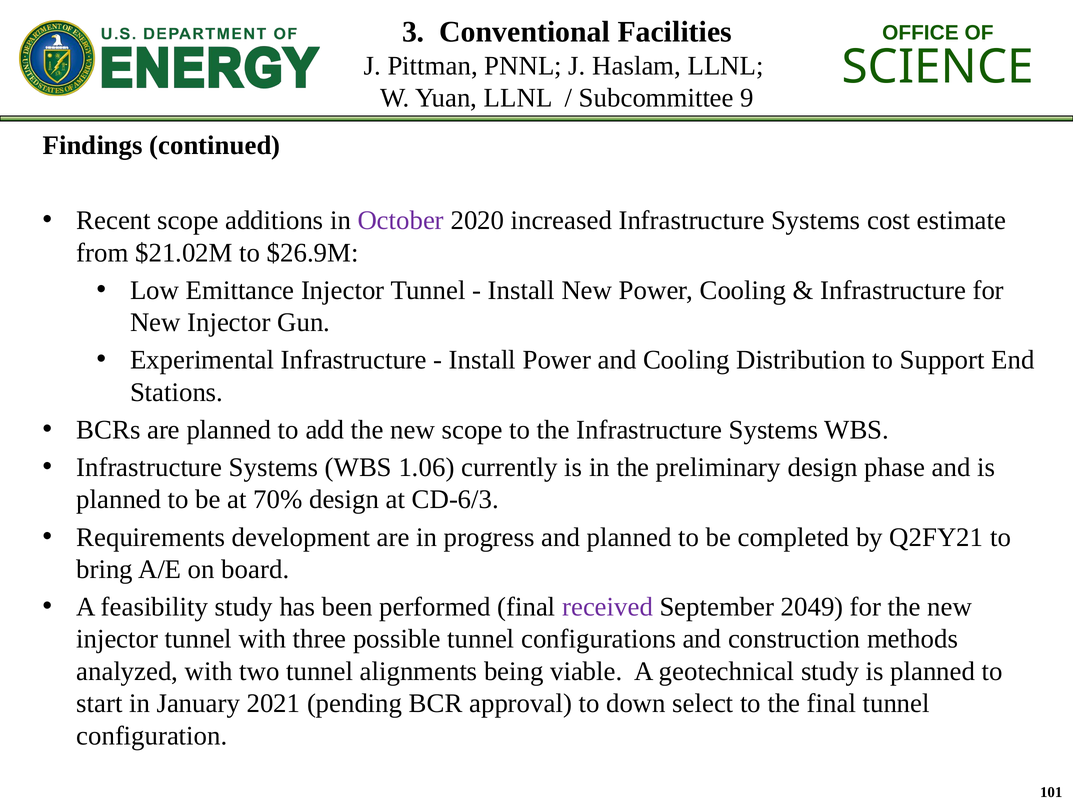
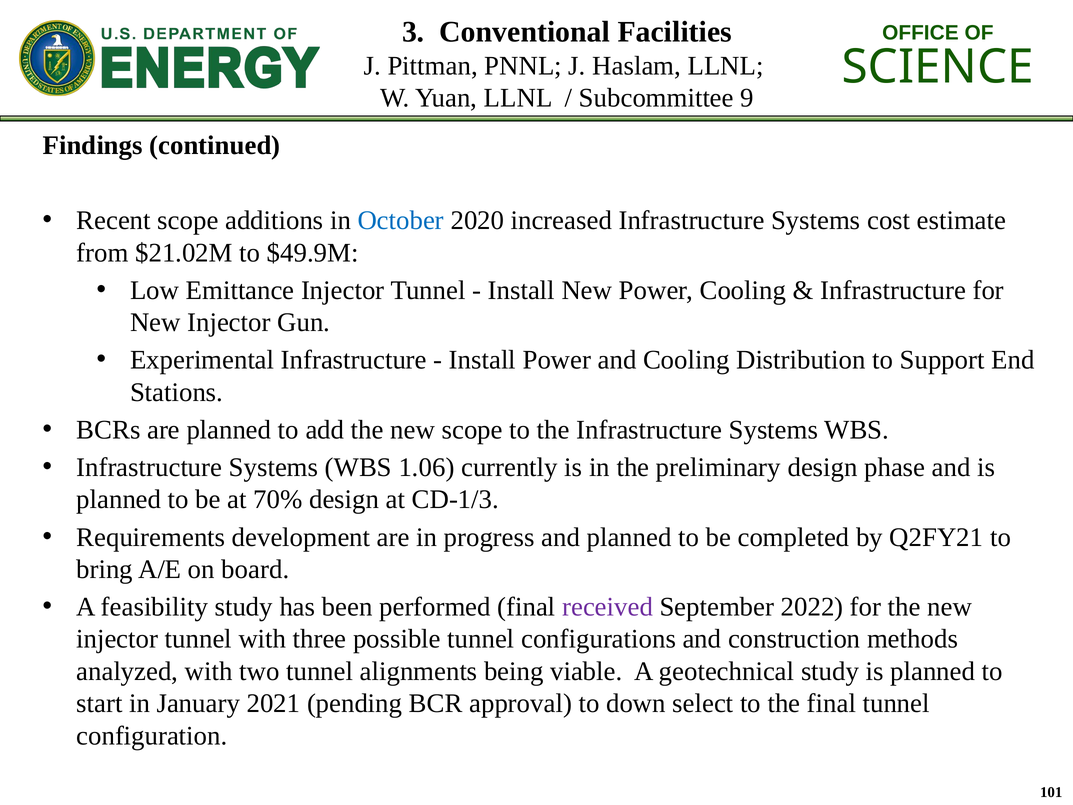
October colour: purple -> blue
$26.9M: $26.9M -> $49.9M
CD-6/3: CD-6/3 -> CD-1/3
2049: 2049 -> 2022
